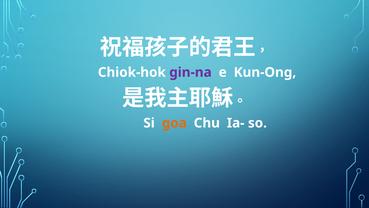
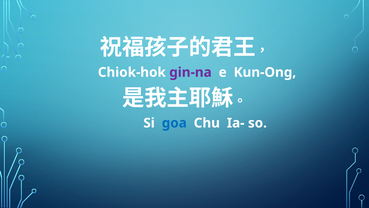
goa colour: orange -> blue
